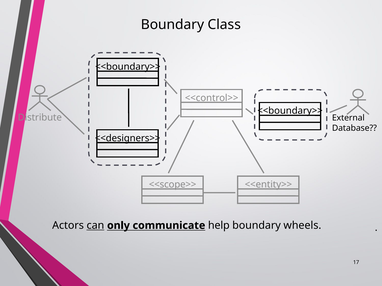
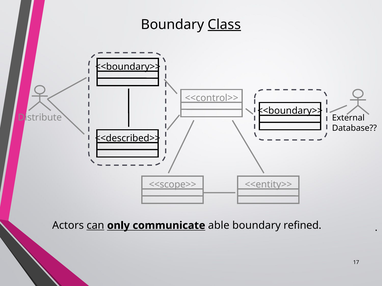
Class underline: none -> present
<<designers>>: <<designers>> -> <<described>>
help: help -> able
wheels: wheels -> refined
